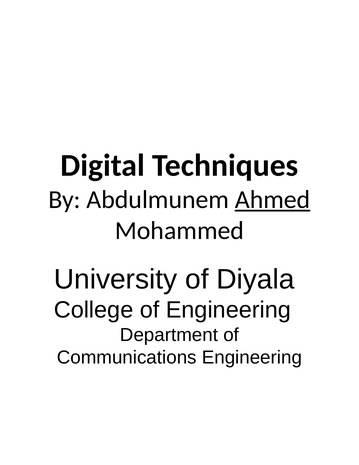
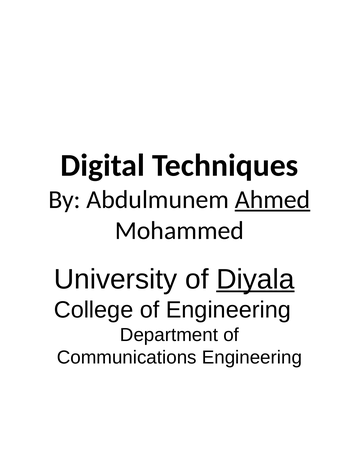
Diyala underline: none -> present
